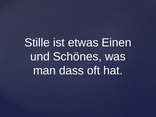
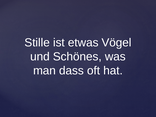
Einen: Einen -> Vögel
